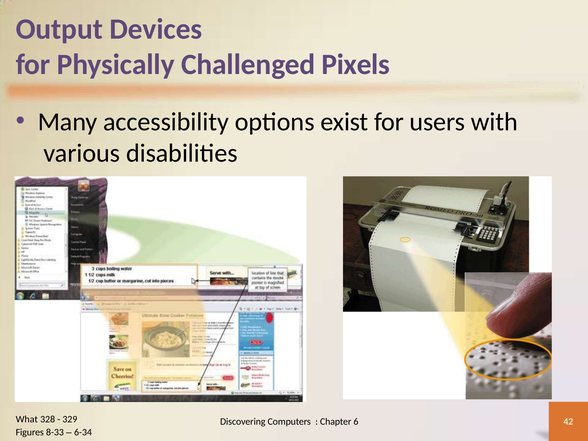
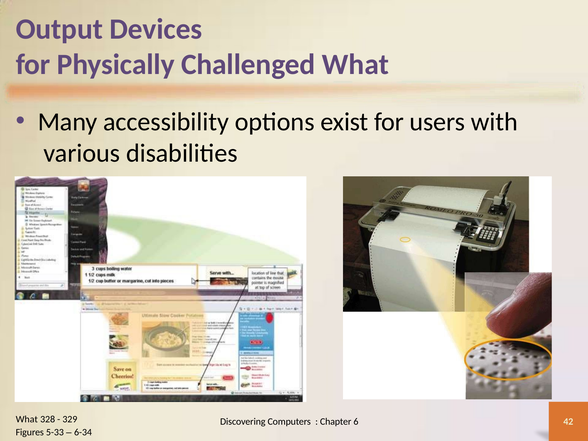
Challenged Pixels: Pixels -> What
8-33: 8-33 -> 5-33
